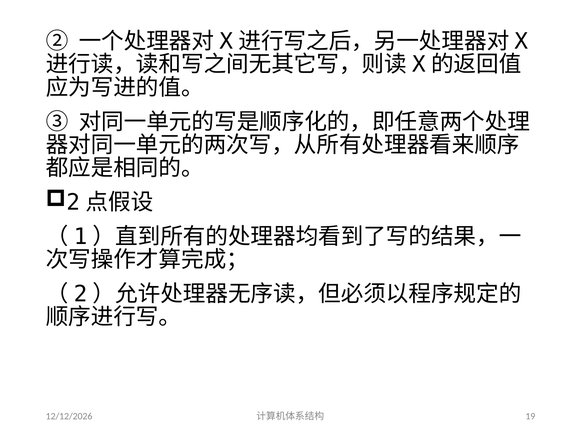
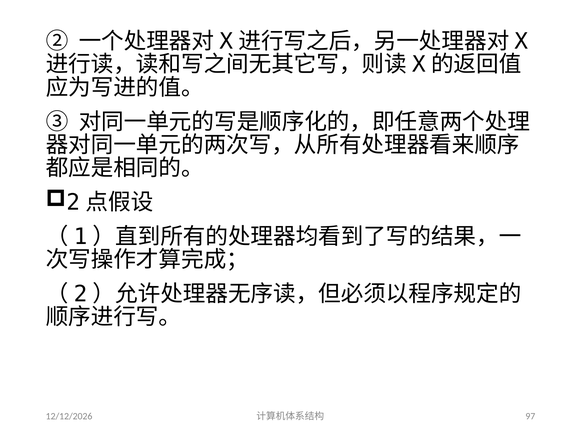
19: 19 -> 97
